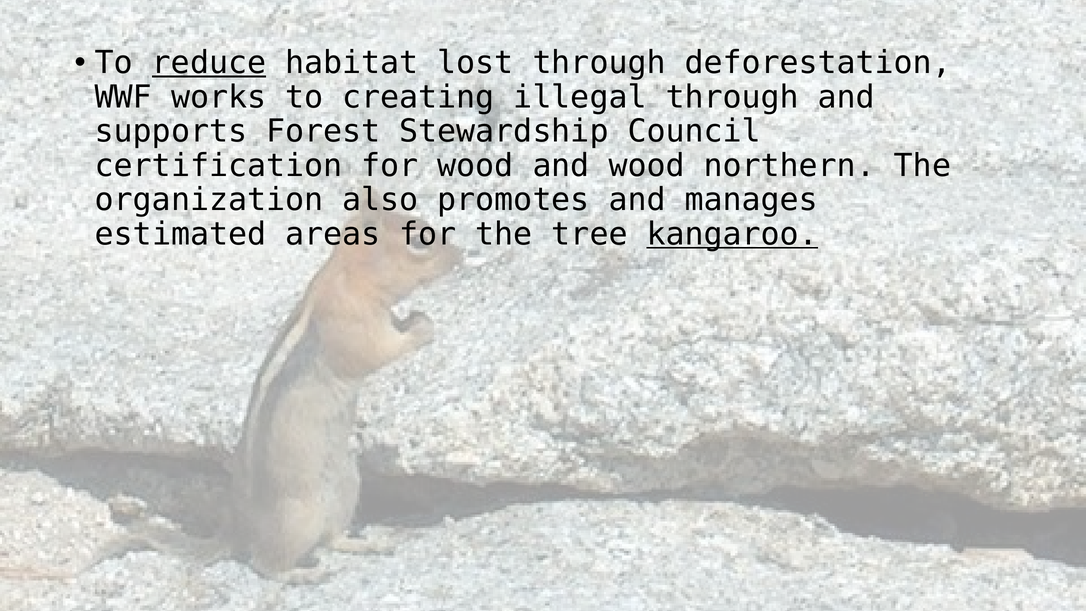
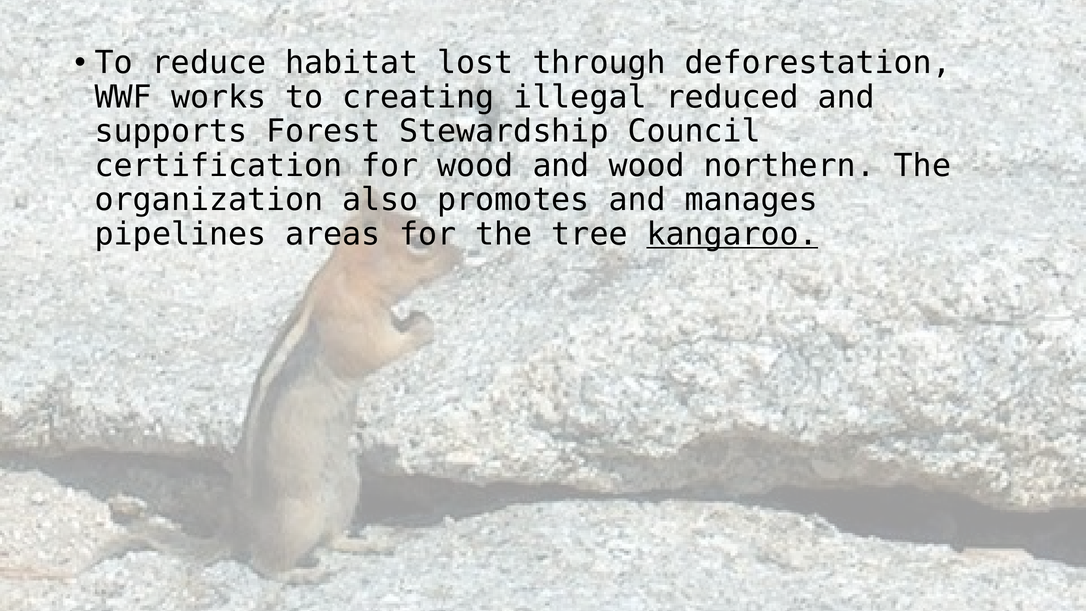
reduce underline: present -> none
illegal through: through -> reduced
estimated: estimated -> pipelines
